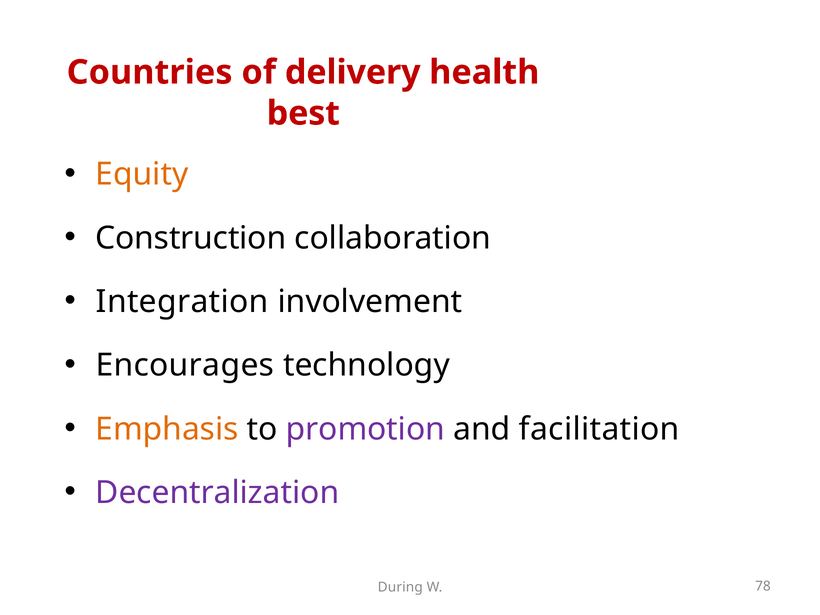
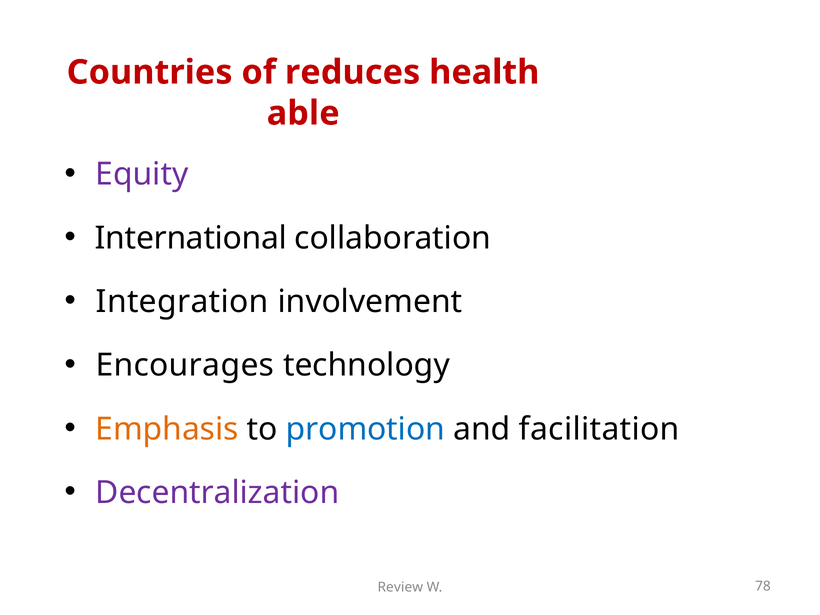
delivery: delivery -> reduces
best: best -> able
Equity colour: orange -> purple
Construction: Construction -> International
promotion colour: purple -> blue
During: During -> Review
